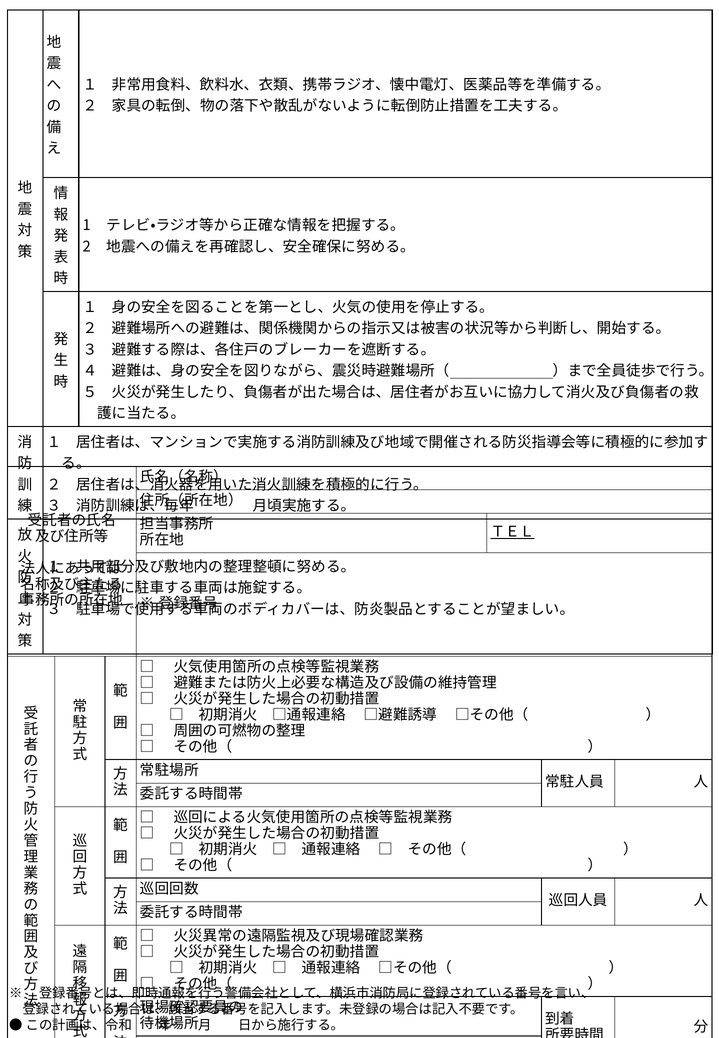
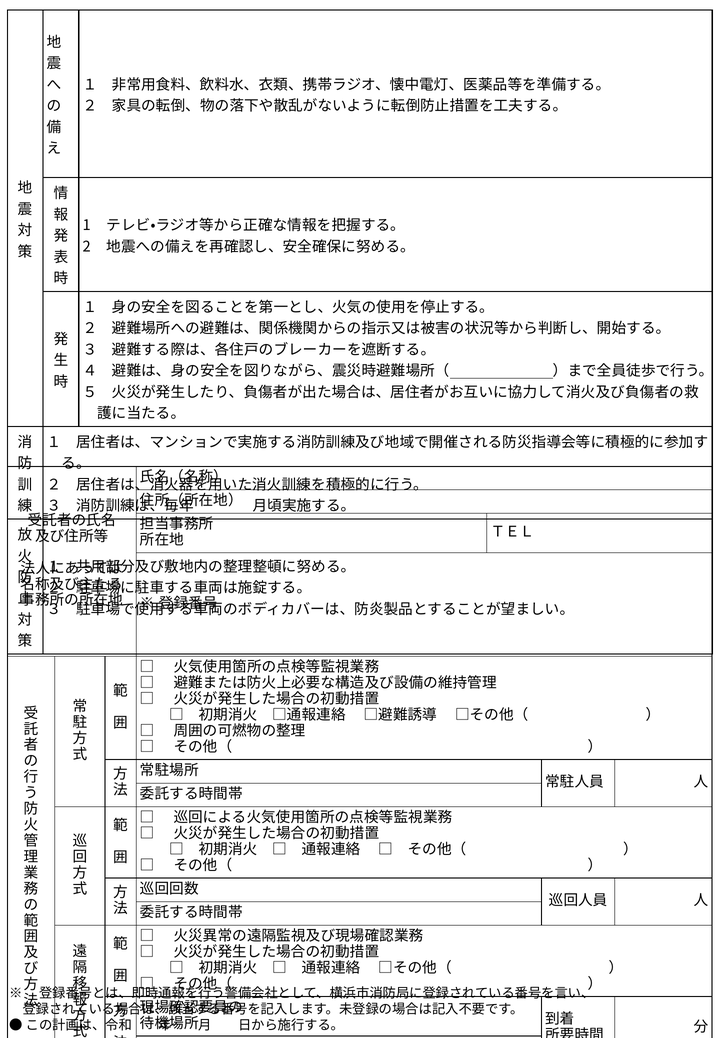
ＴＥＬ underline: present -> none
